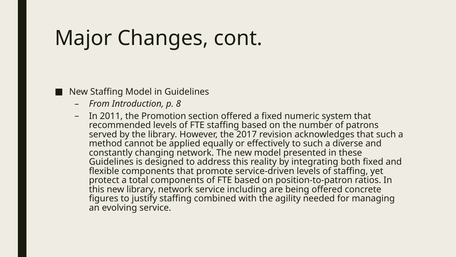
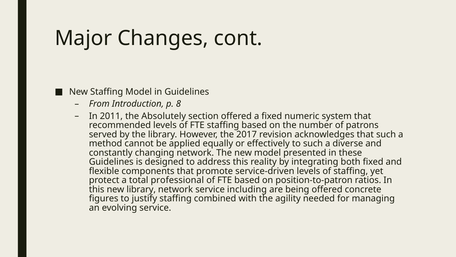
Promotion: Promotion -> Absolutely
total components: components -> professional
